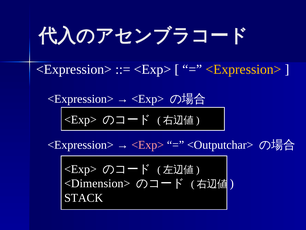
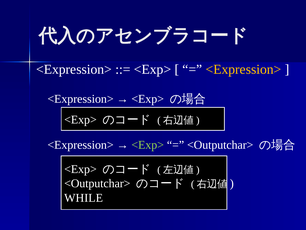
<Exp> at (148, 145) colour: pink -> light green
<Dimension> at (97, 183): <Dimension> -> <Outputchar>
STACK: STACK -> WHILE
